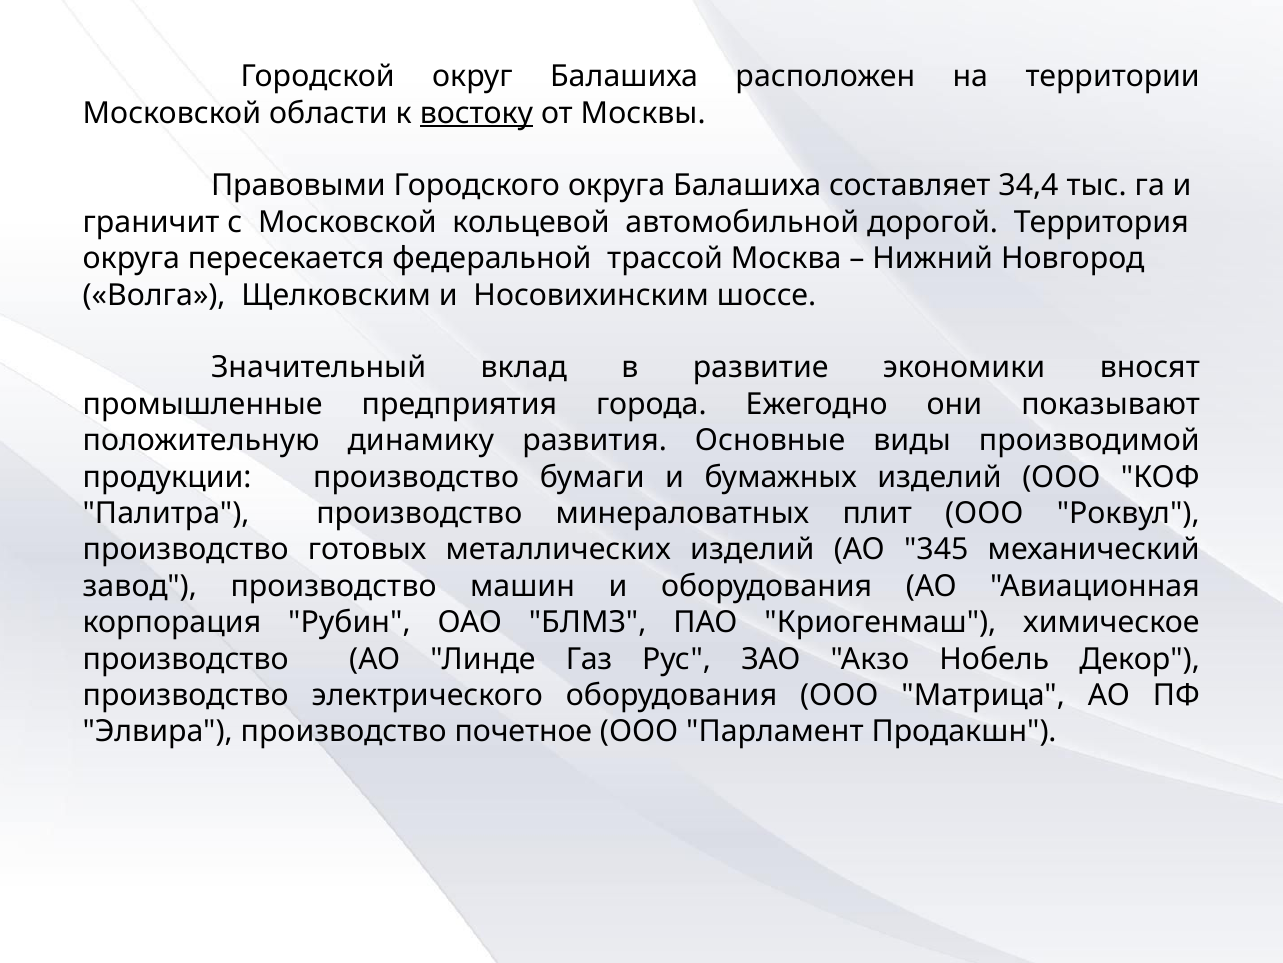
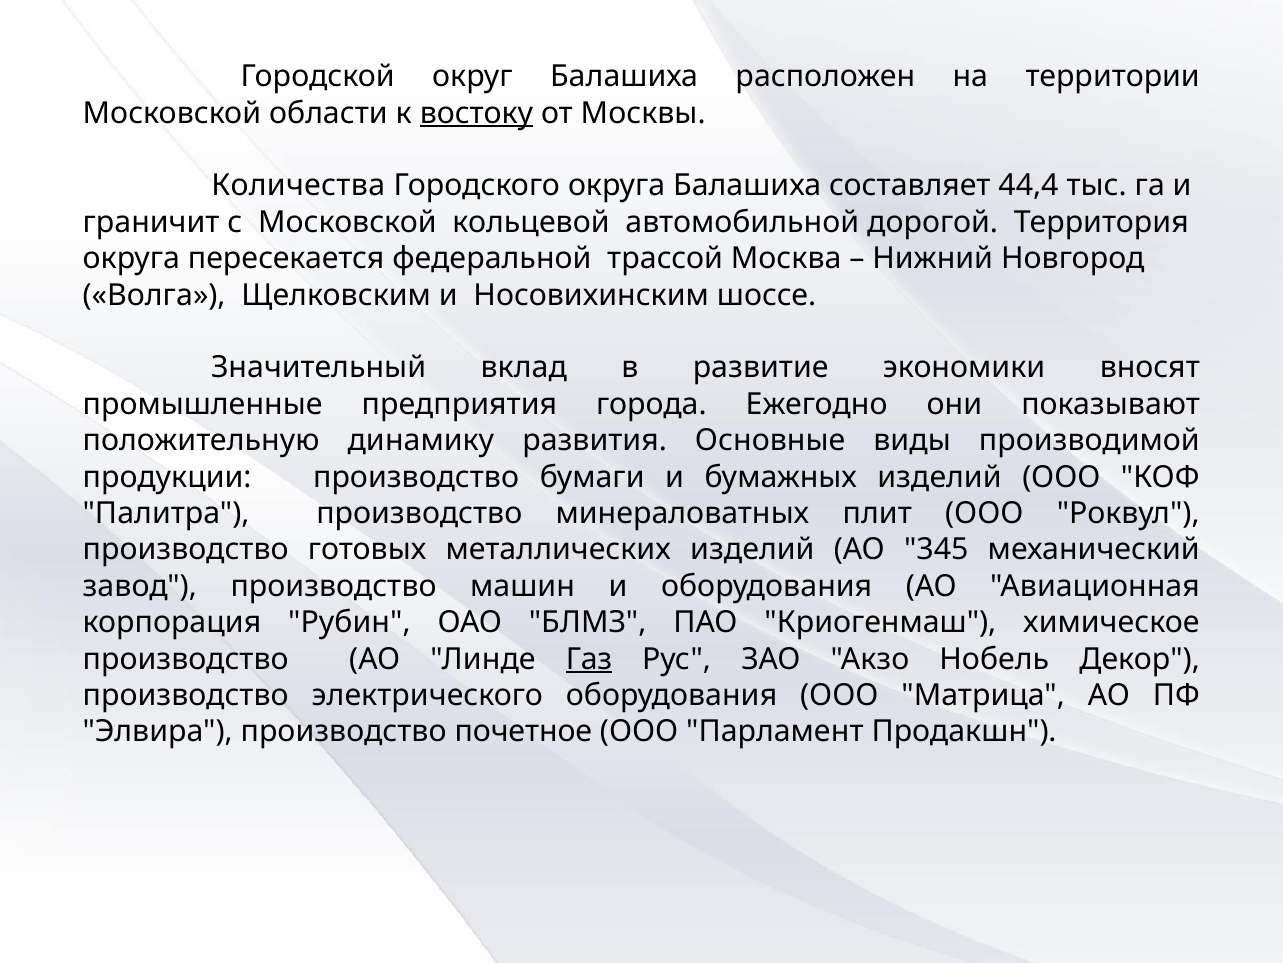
Правовыми: Правовыми -> Количества
34,4: 34,4 -> 44,4
Газ underline: none -> present
